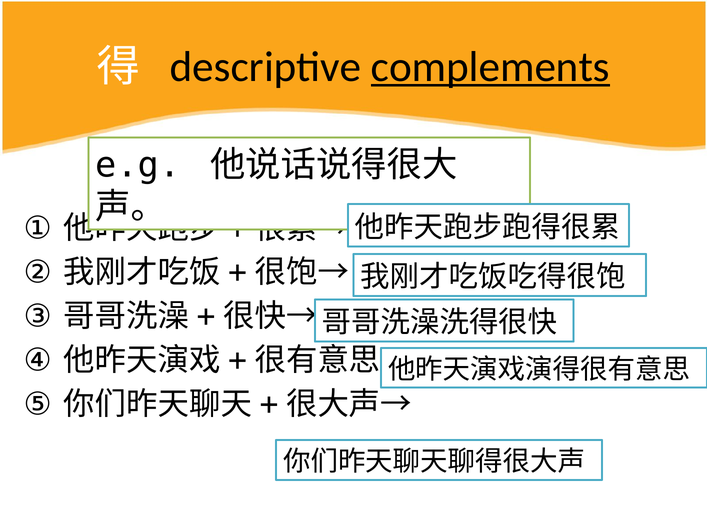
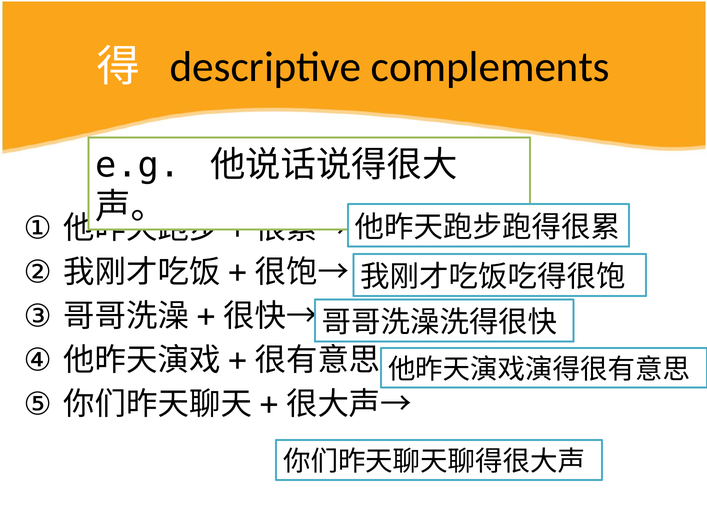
complements underline: present -> none
